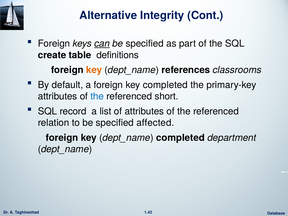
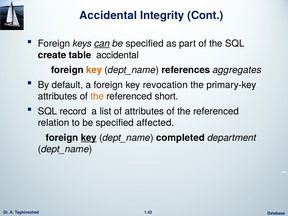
Alternative at (108, 15): Alternative -> Accidental
table definitions: definitions -> accidental
classrooms: classrooms -> aggregates
key completed: completed -> revocation
the at (97, 96) colour: blue -> orange
key at (89, 138) underline: none -> present
